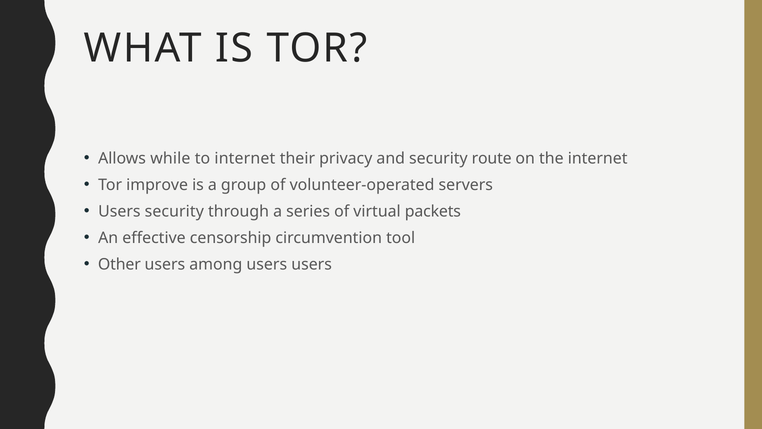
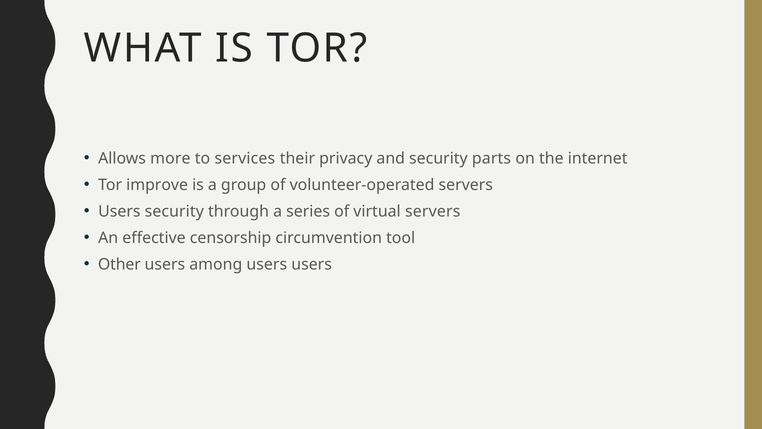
while: while -> more
to internet: internet -> services
route: route -> parts
virtual packets: packets -> servers
